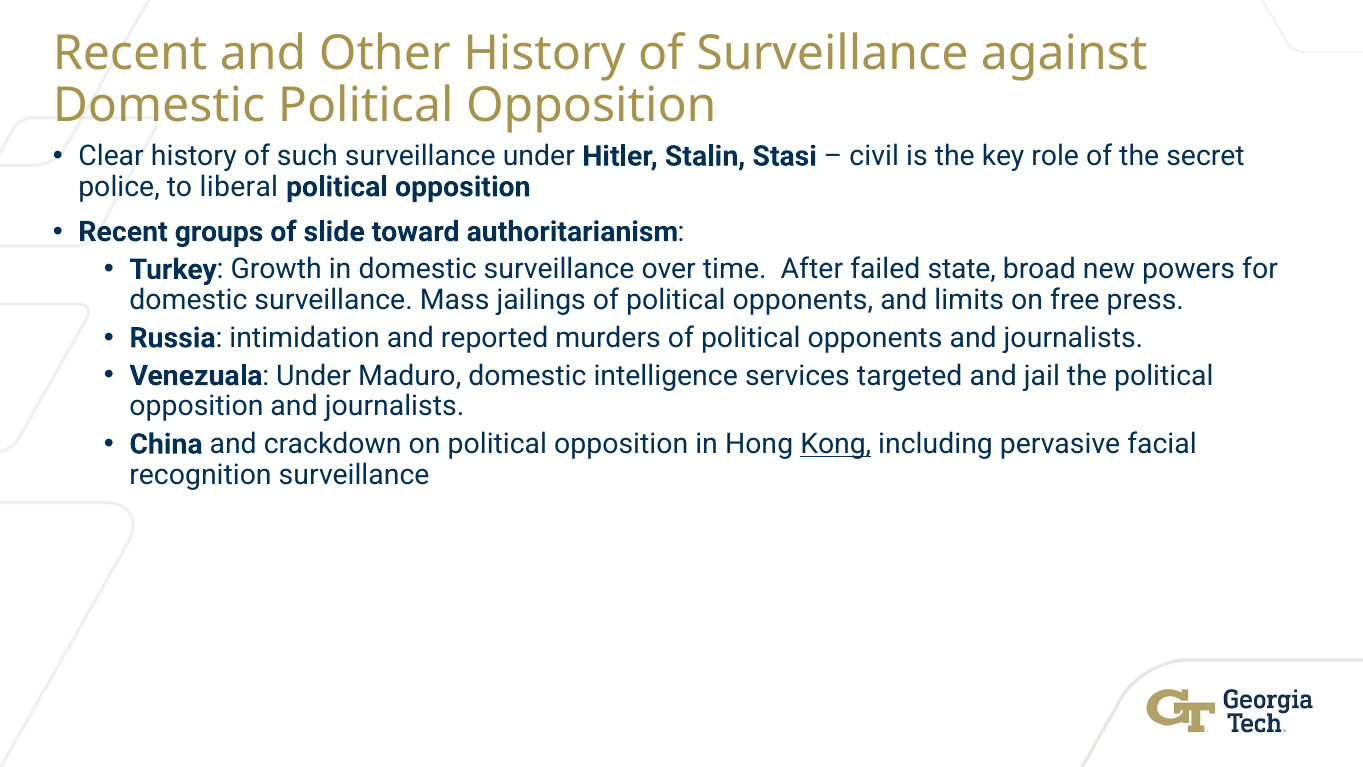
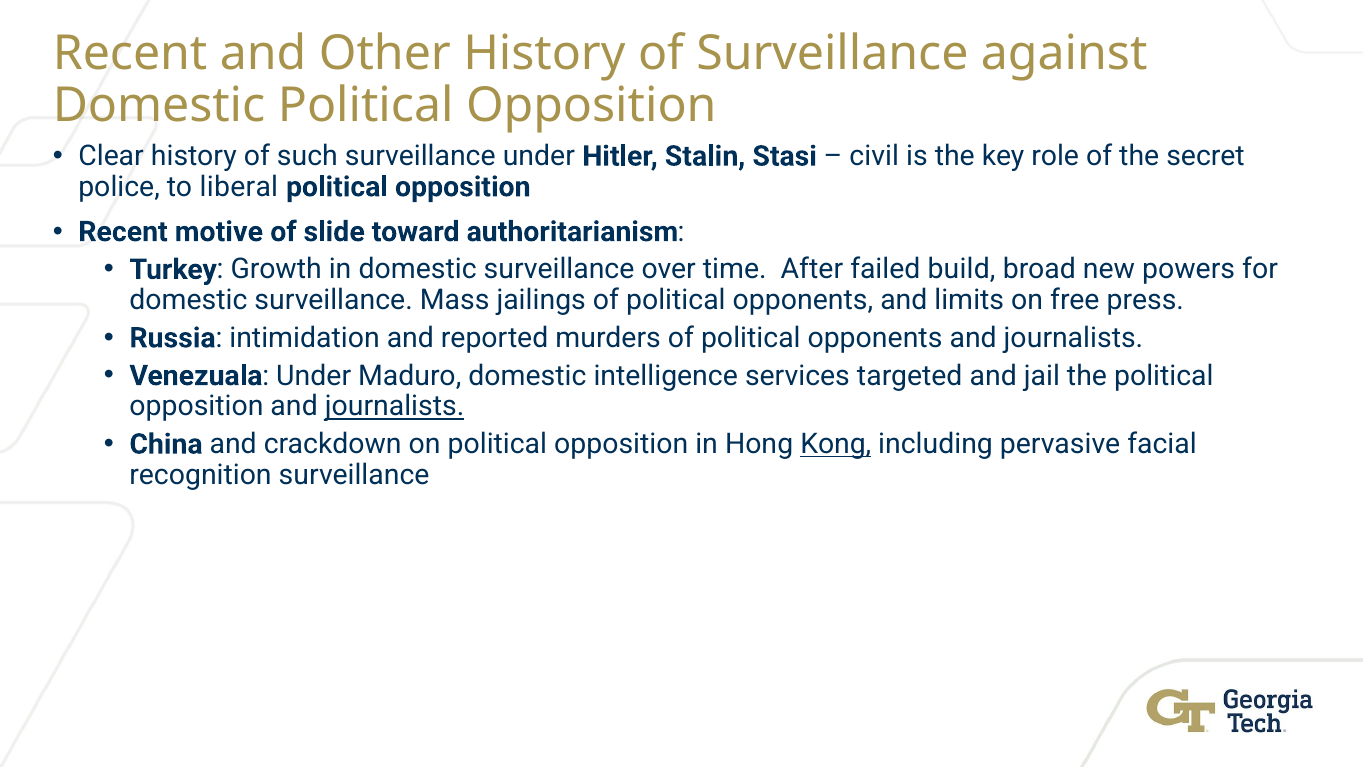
groups: groups -> motive
state: state -> build
journalists at (395, 406) underline: none -> present
